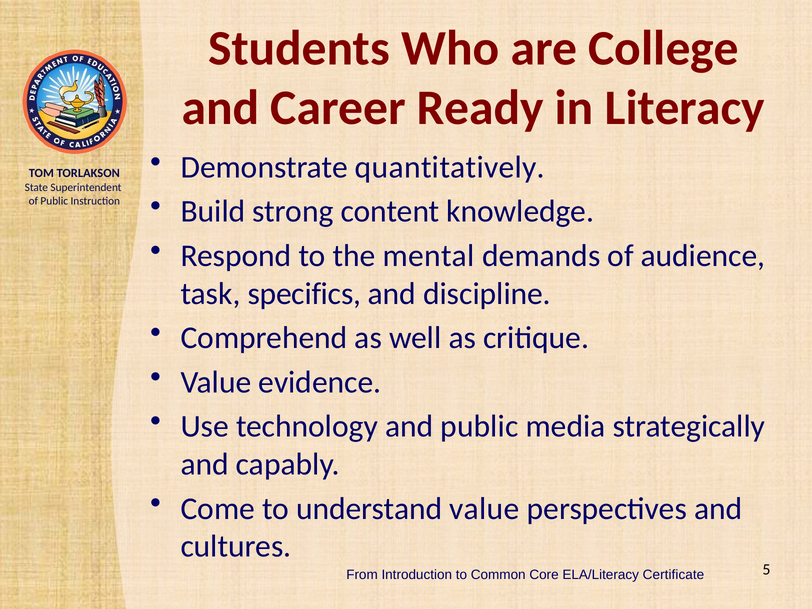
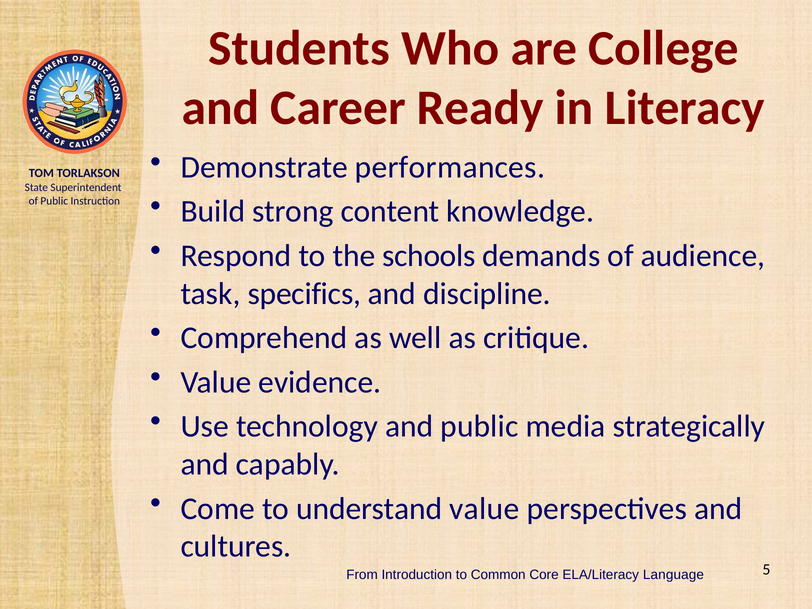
quantitatively: quantitatively -> performances
mental: mental -> schools
Certificate: Certificate -> Language
